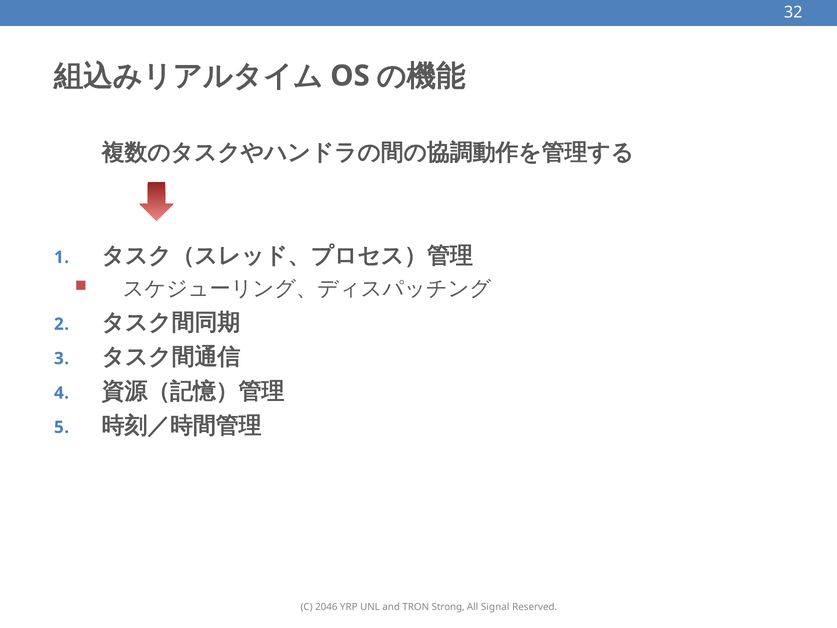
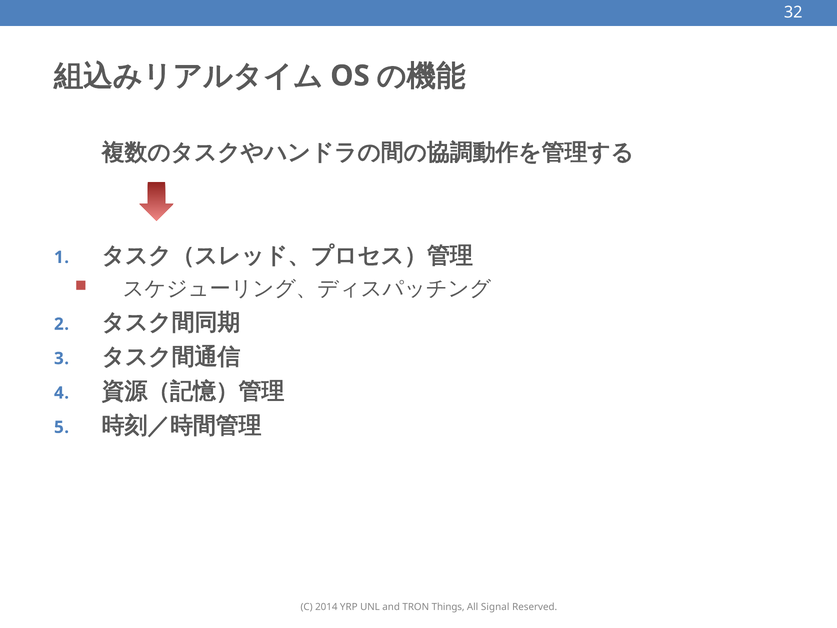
2046: 2046 -> 2014
Strong: Strong -> Things
